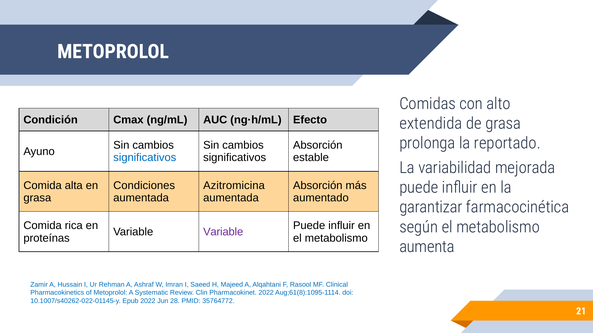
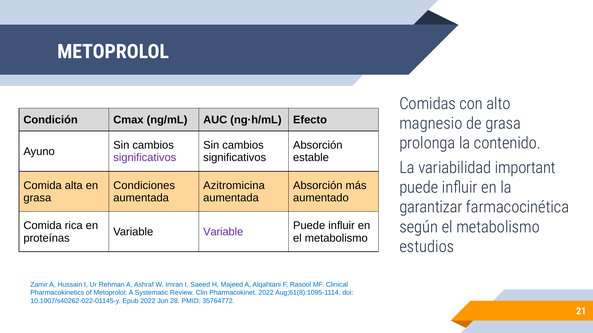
extendida: extendida -> magnesio
reportado: reportado -> contenido
significativos at (145, 158) colour: blue -> purple
mejorada: mejorada -> important
aumenta: aumenta -> estudios
